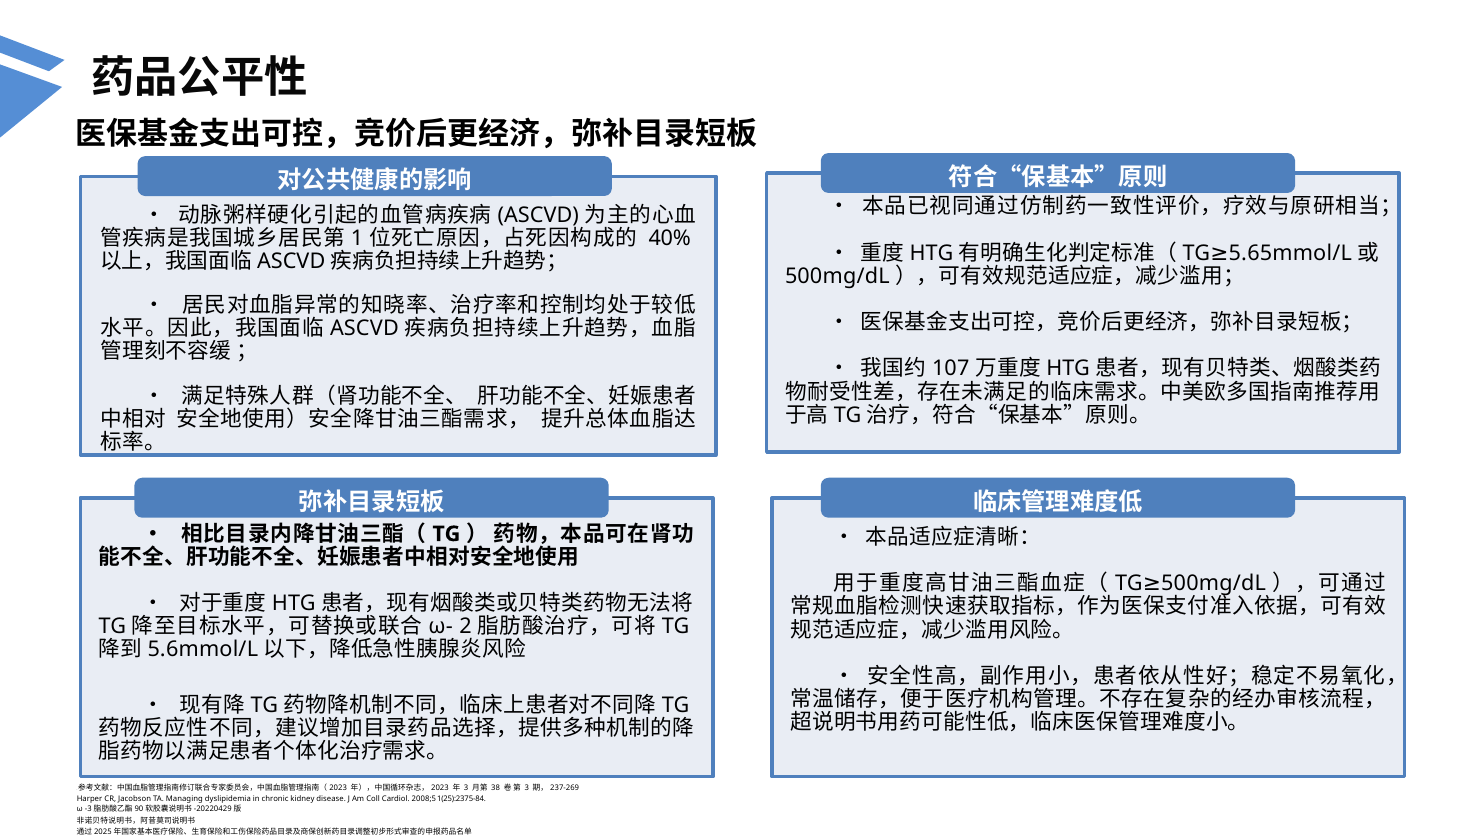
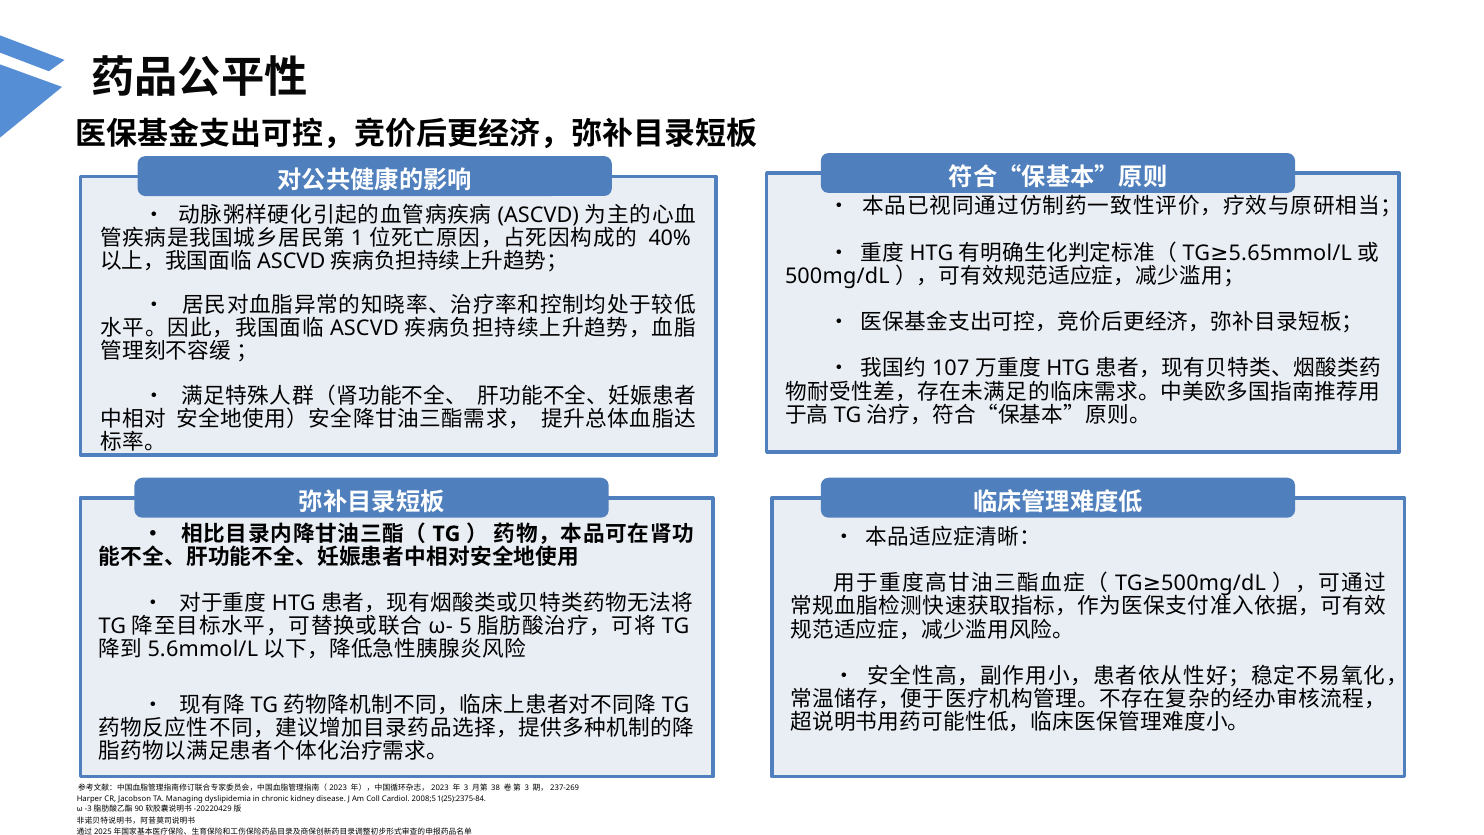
2: 2 -> 5
